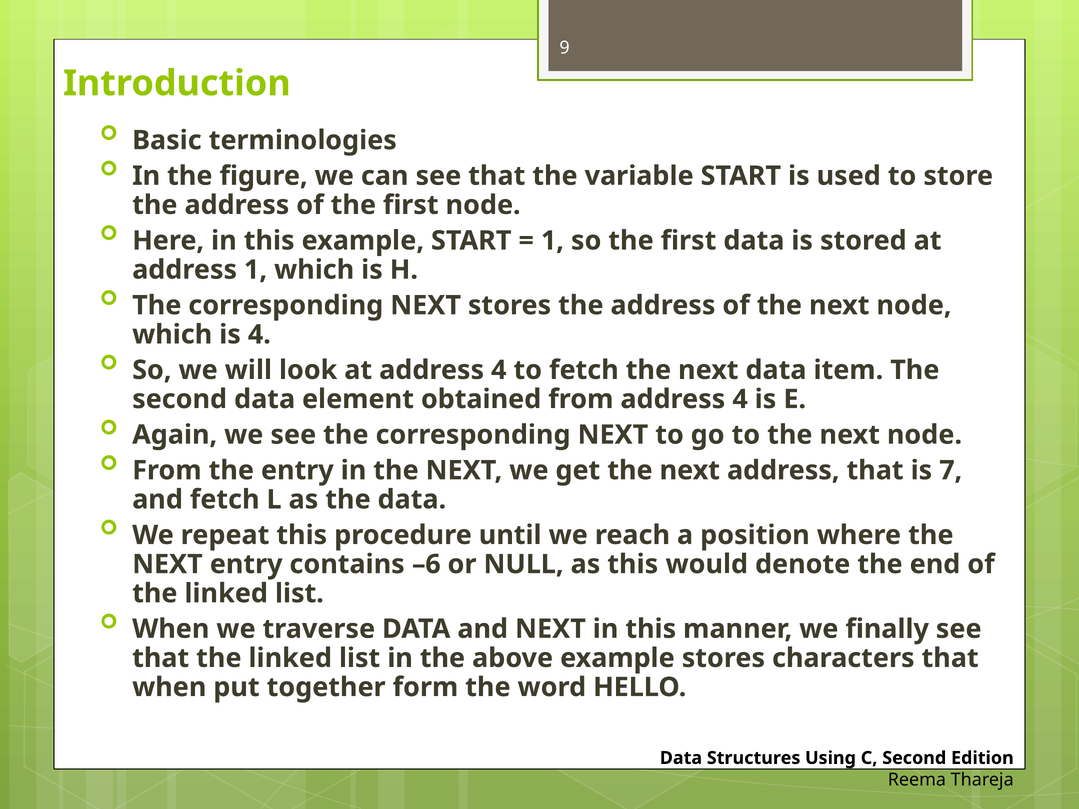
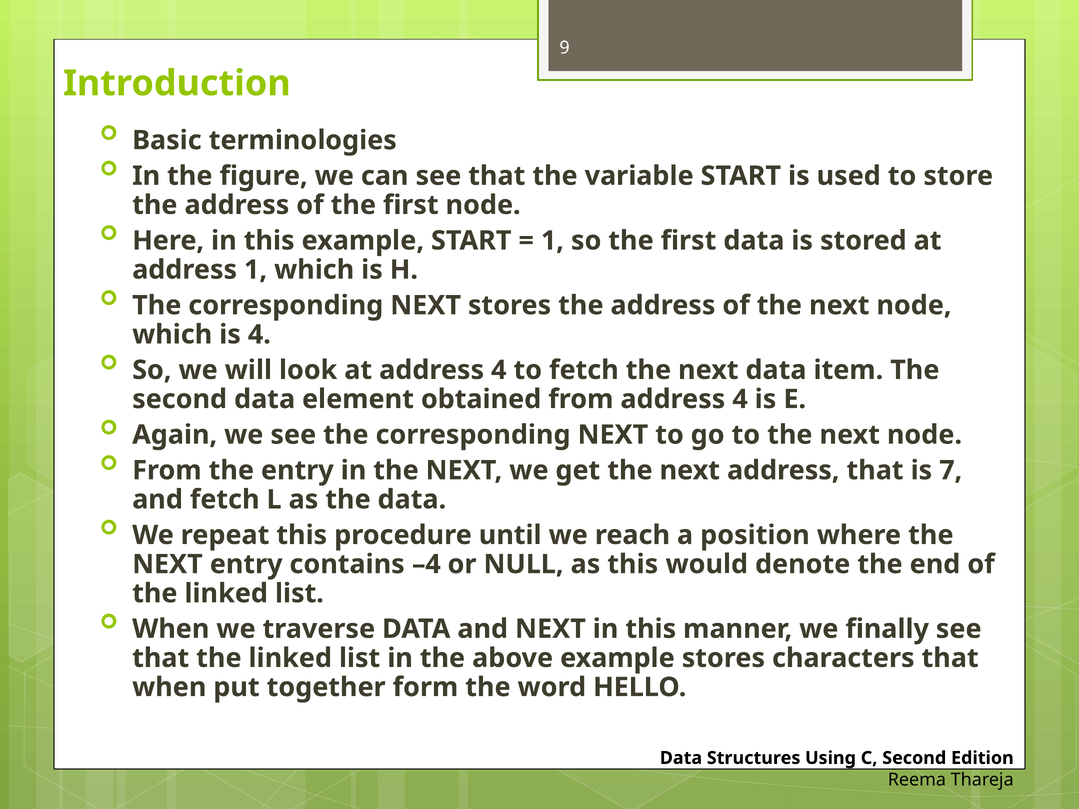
–6: –6 -> –4
